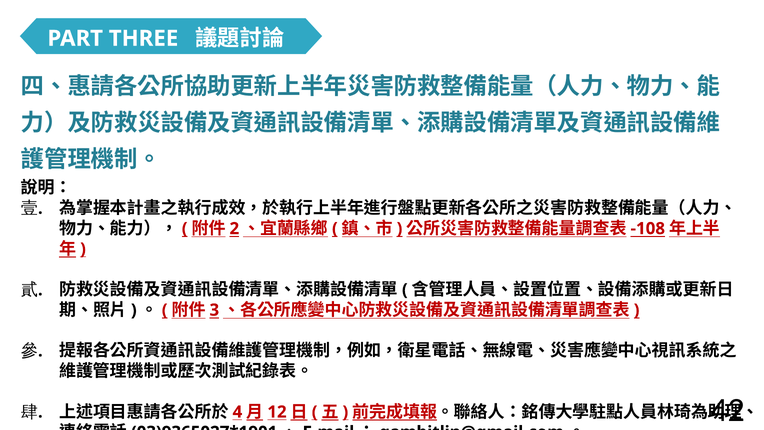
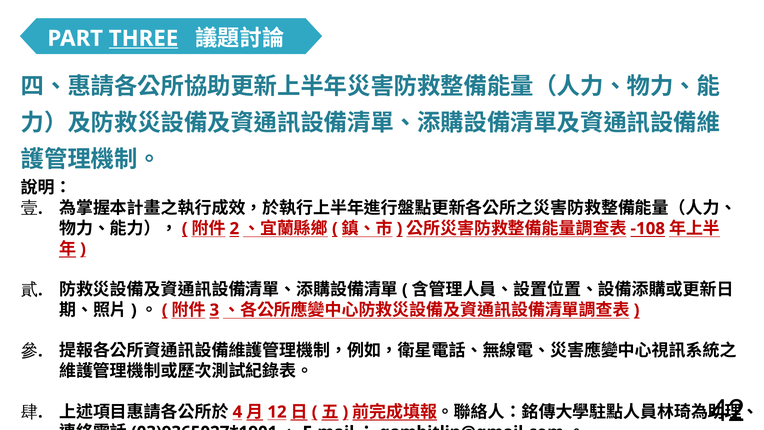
THREE underline: none -> present
